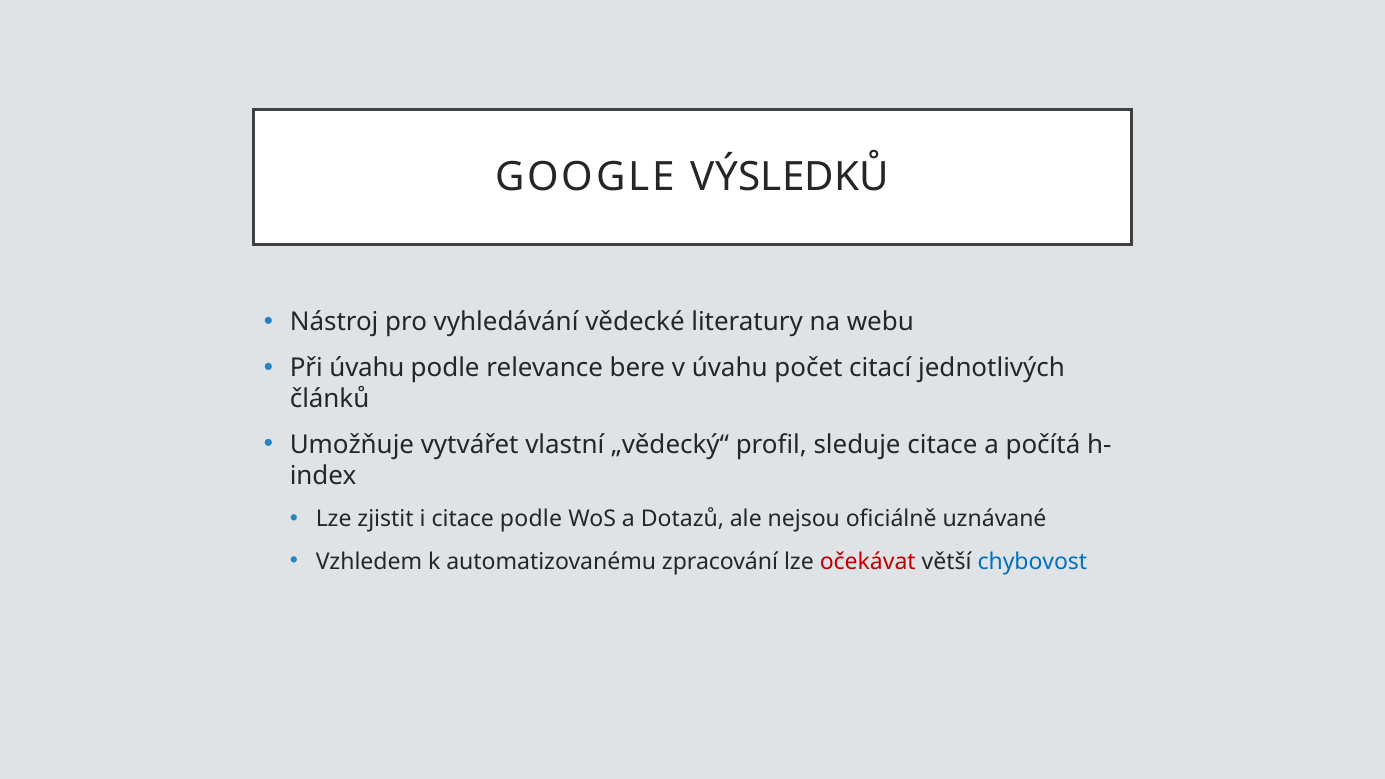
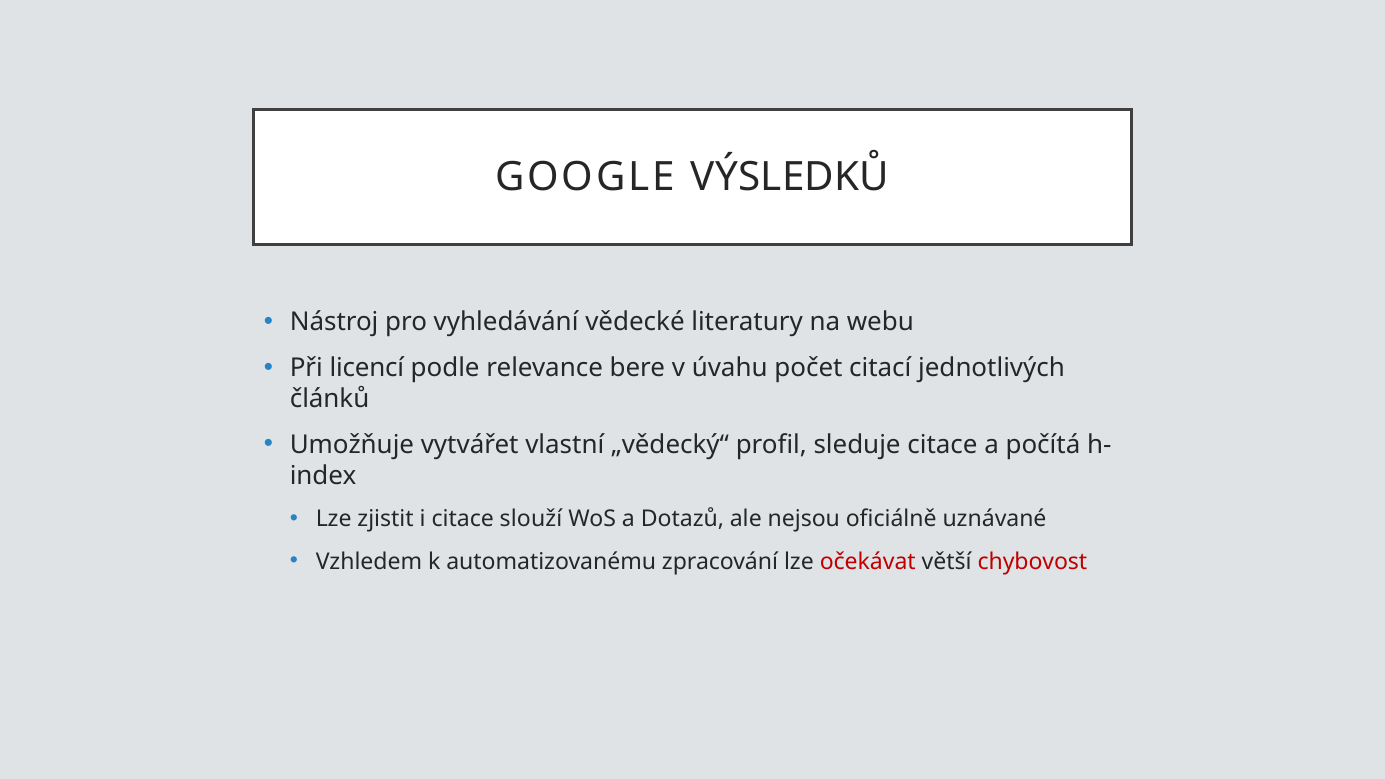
Při úvahu: úvahu -> licencí
citace podle: podle -> slouží
chybovost colour: blue -> red
